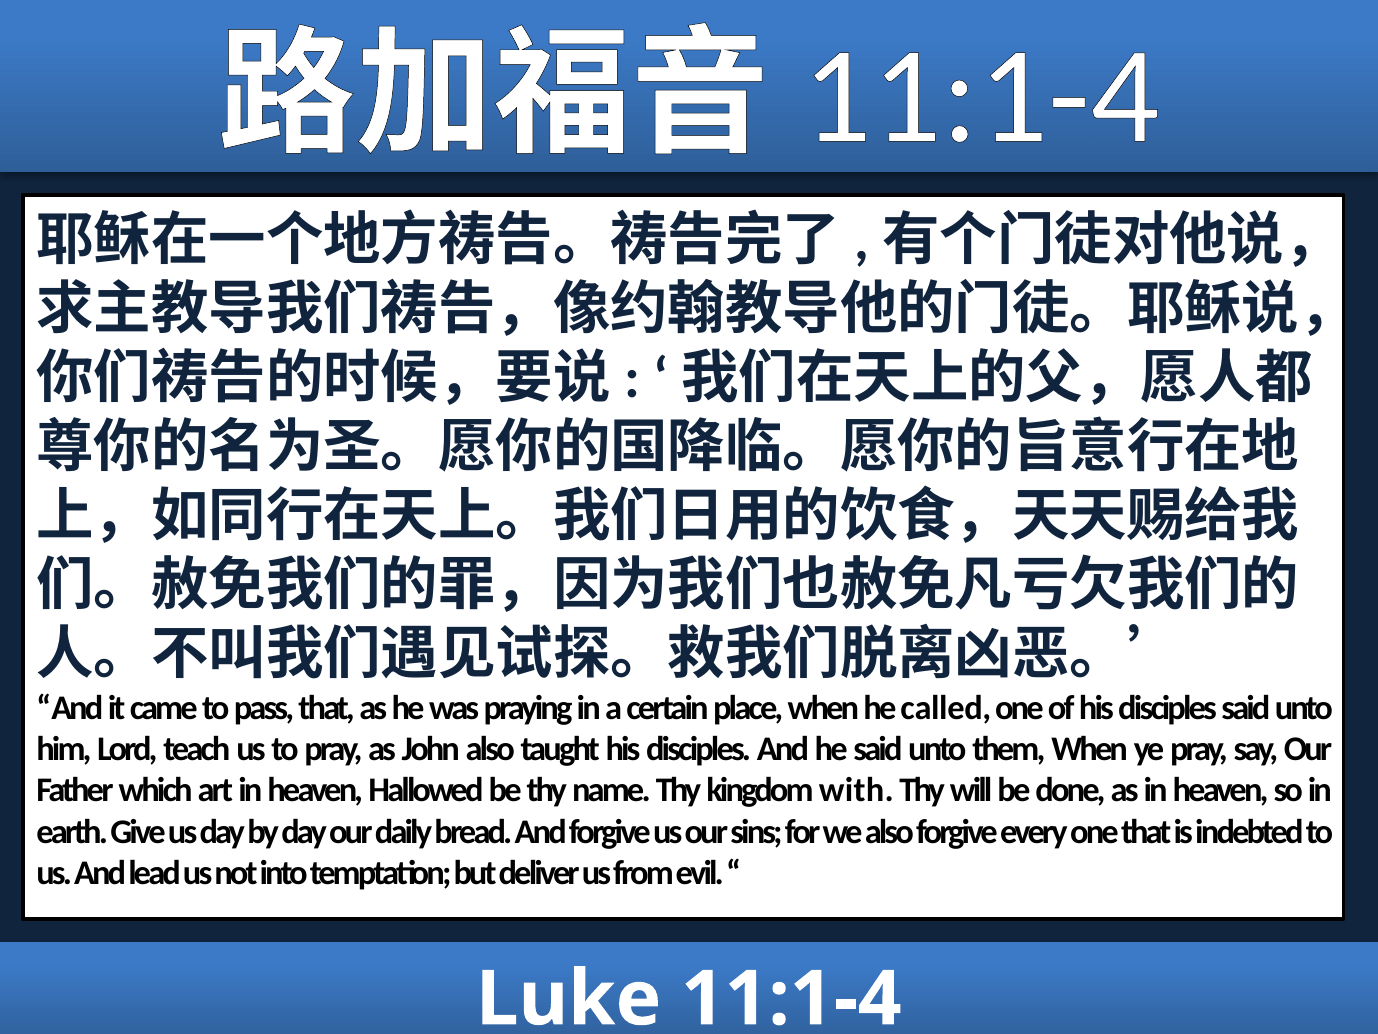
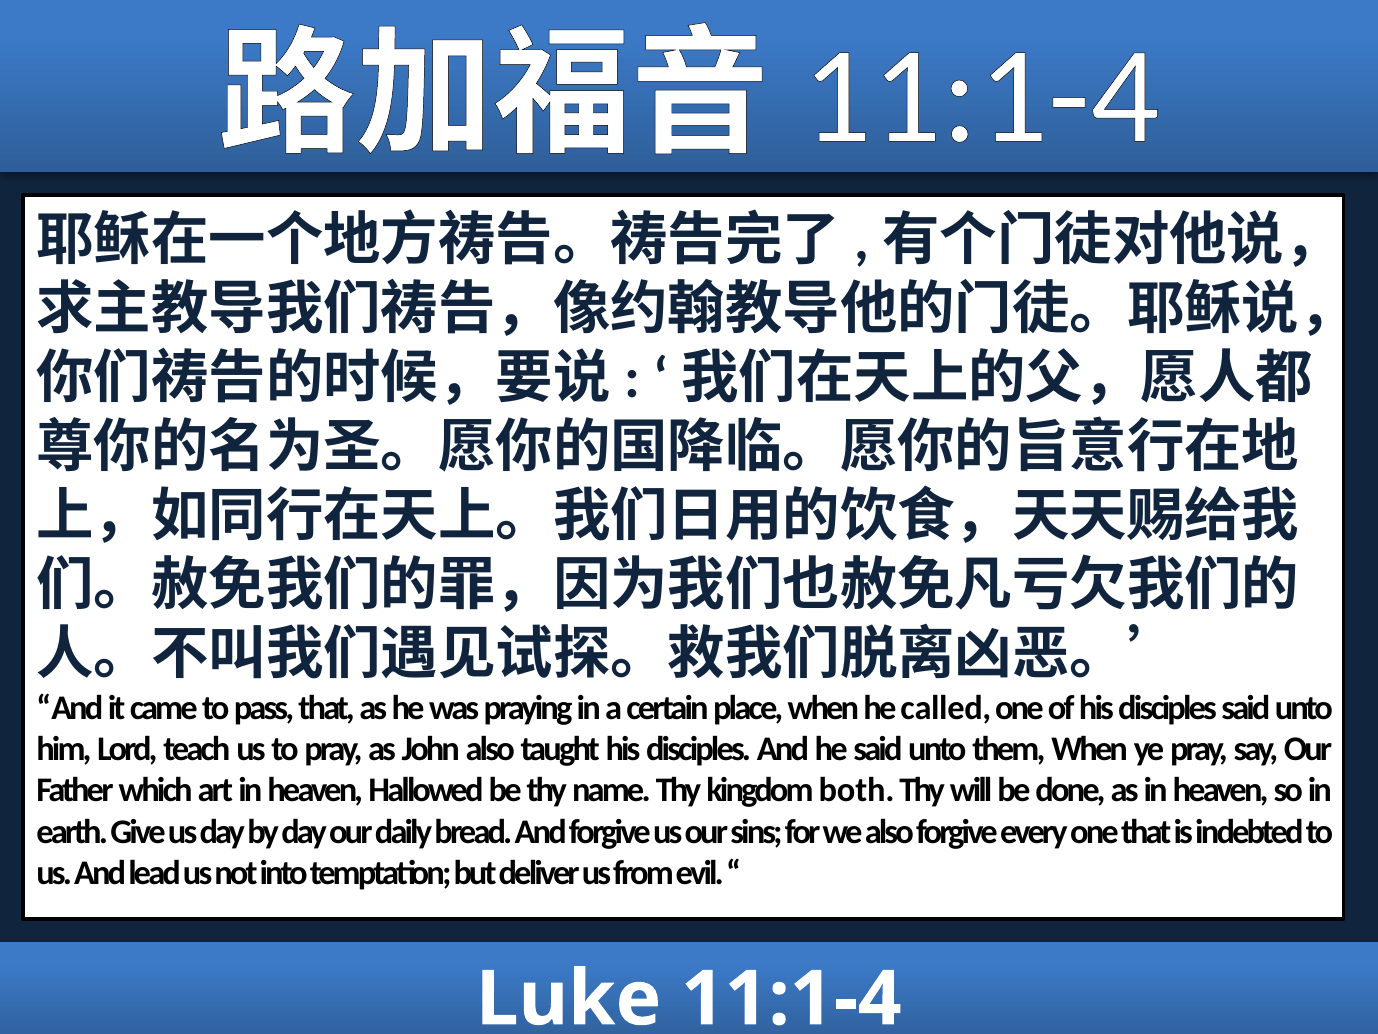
with: with -> both
